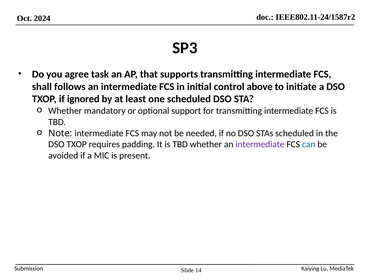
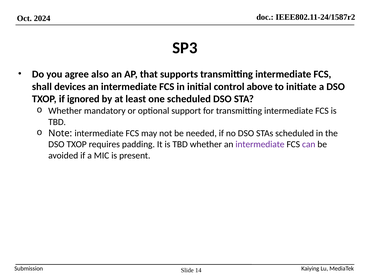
task: task -> also
follows: follows -> devices
can colour: blue -> purple
